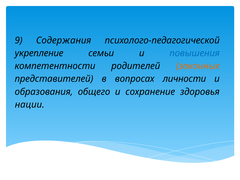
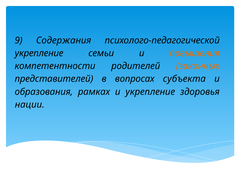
повышения colour: blue -> orange
личности: личности -> субъекта
общего: общего -> рамках
и сохранение: сохранение -> укрепление
